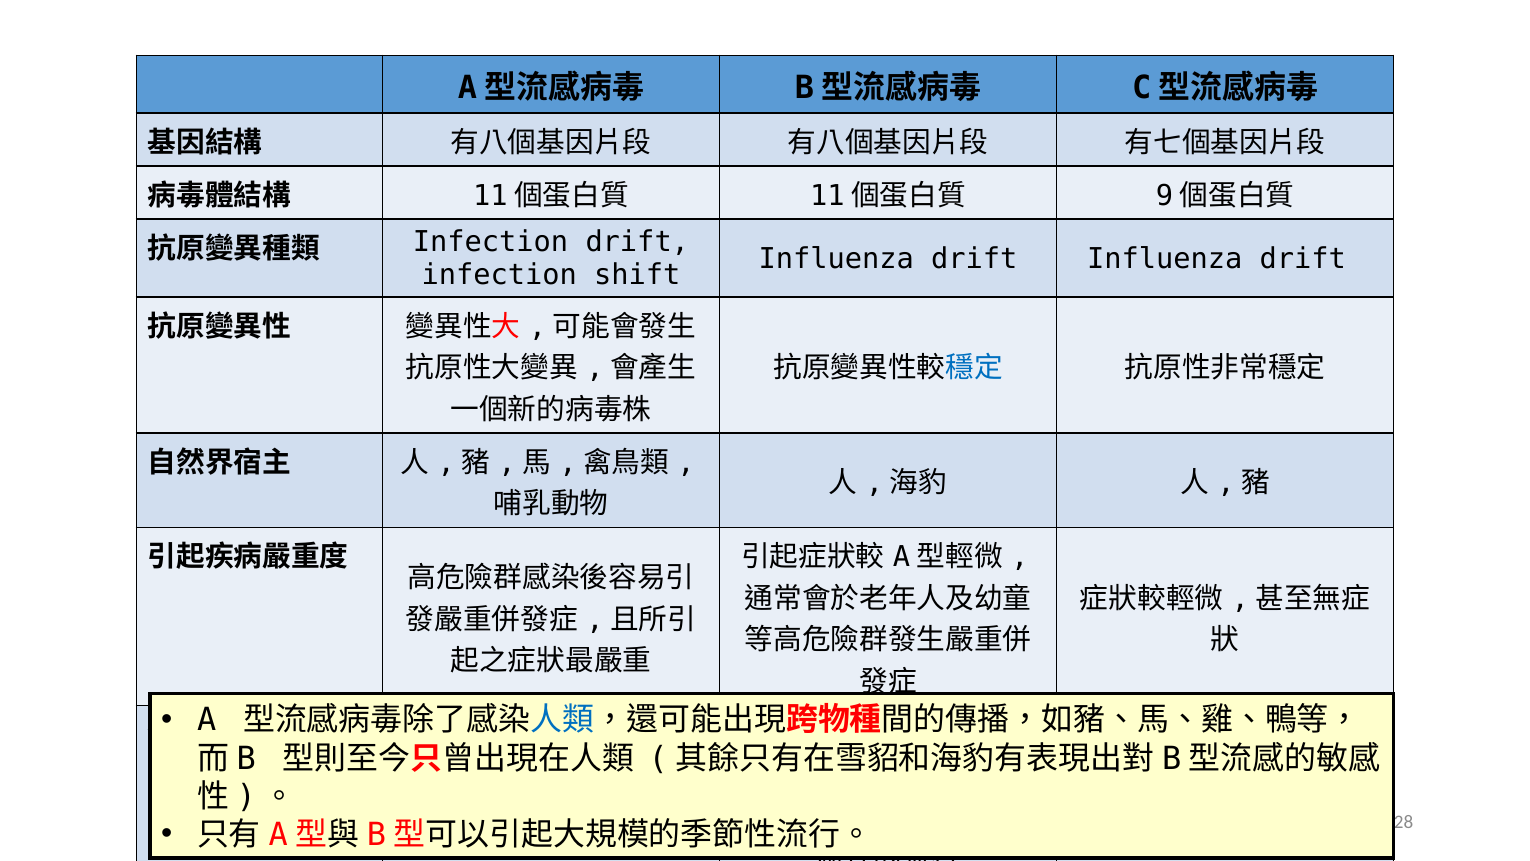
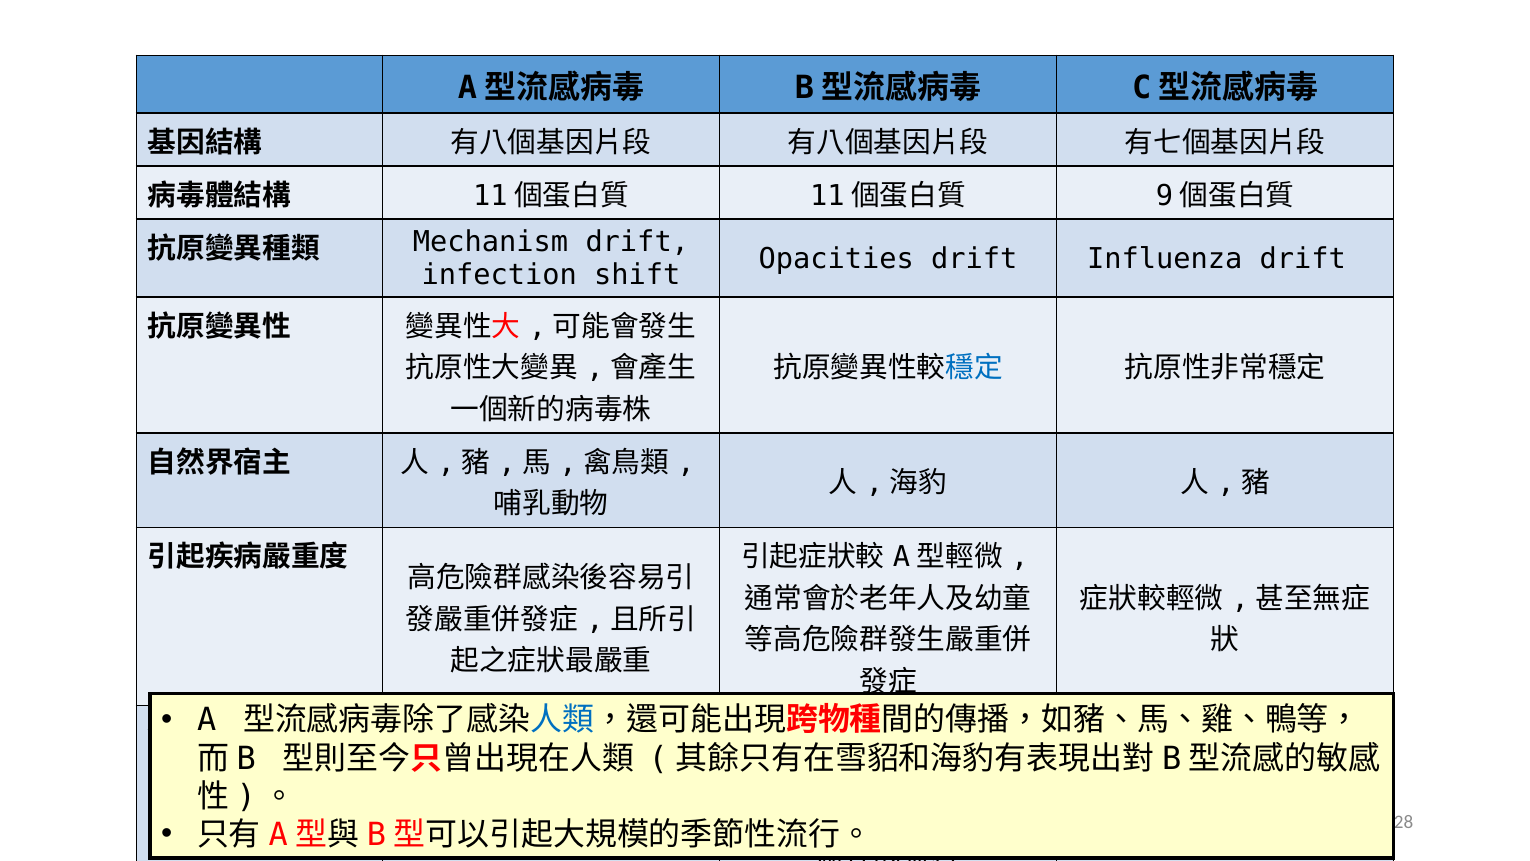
Infection at (491, 242): Infection -> Mechanism
Influenza at (836, 258): Influenza -> Opacities
